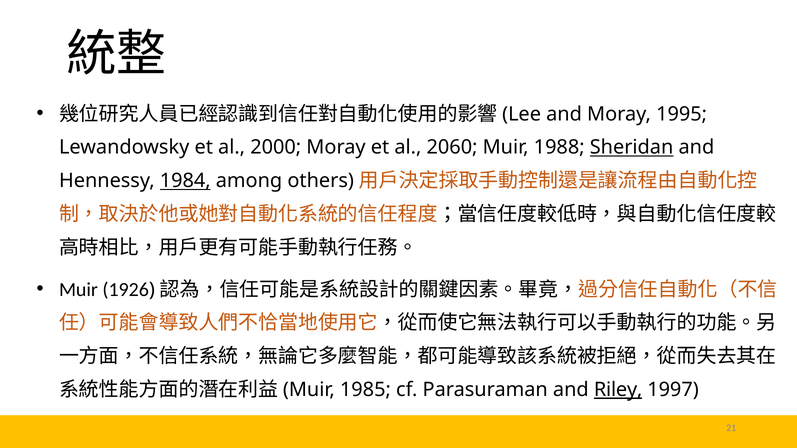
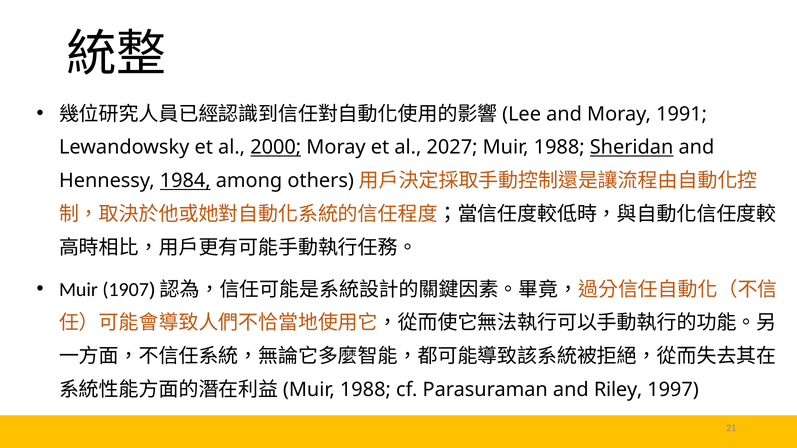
1995: 1995 -> 1991
2000 underline: none -> present
2060: 2060 -> 2027
1926: 1926 -> 1907
1985 at (365, 390): 1985 -> 1988
Riley underline: present -> none
